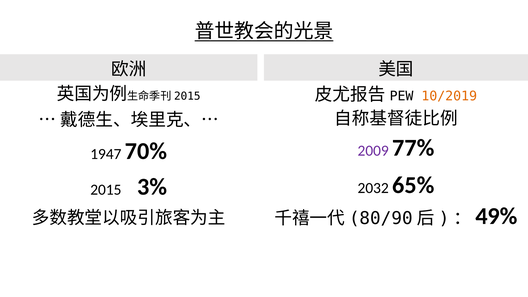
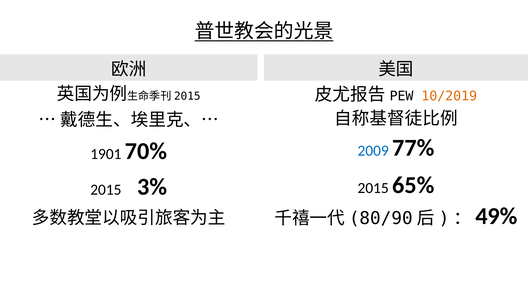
2009 colour: purple -> blue
1947: 1947 -> 1901
2032 at (373, 188): 2032 -> 2015
